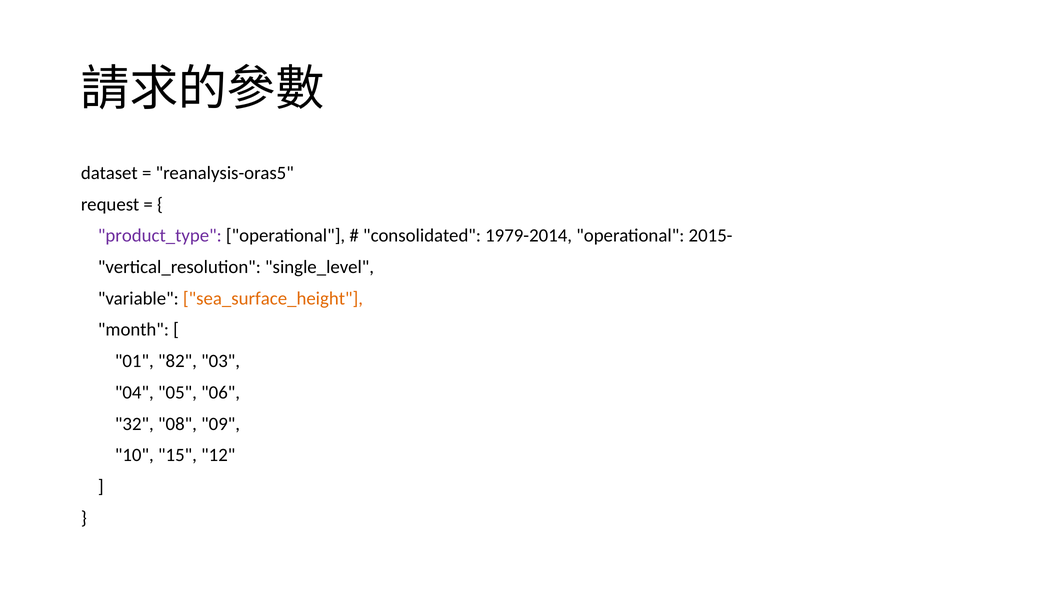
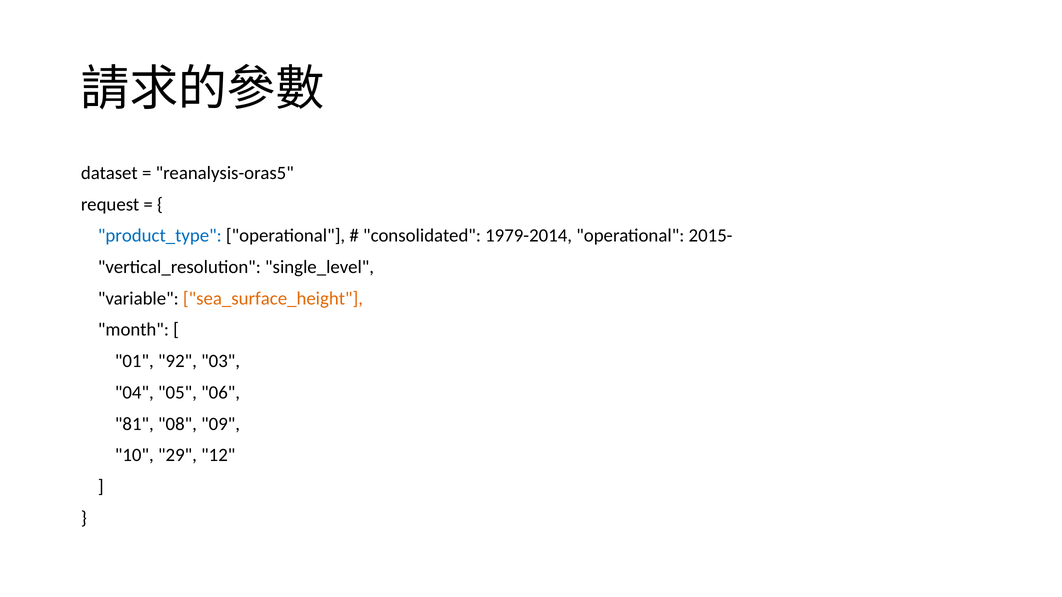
product_type colour: purple -> blue
82: 82 -> 92
32: 32 -> 81
15: 15 -> 29
